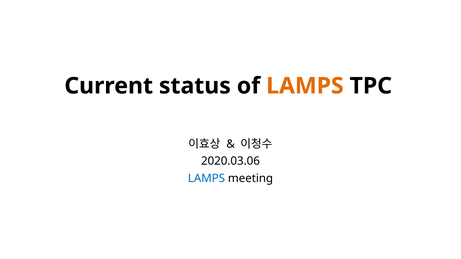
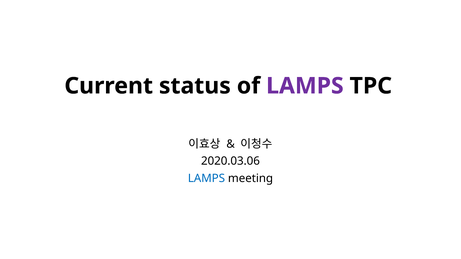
LAMPS at (305, 86) colour: orange -> purple
